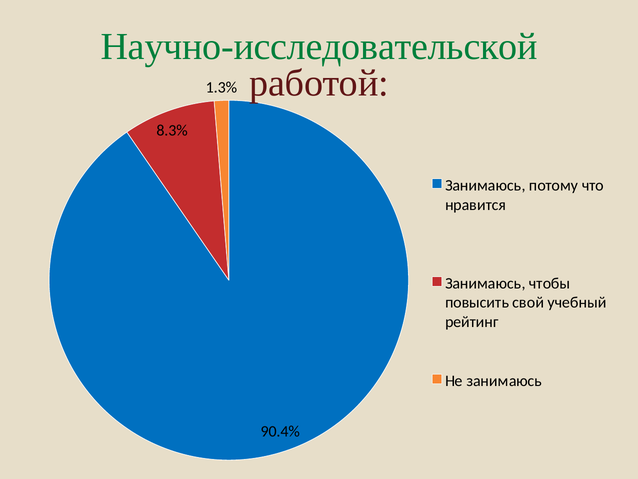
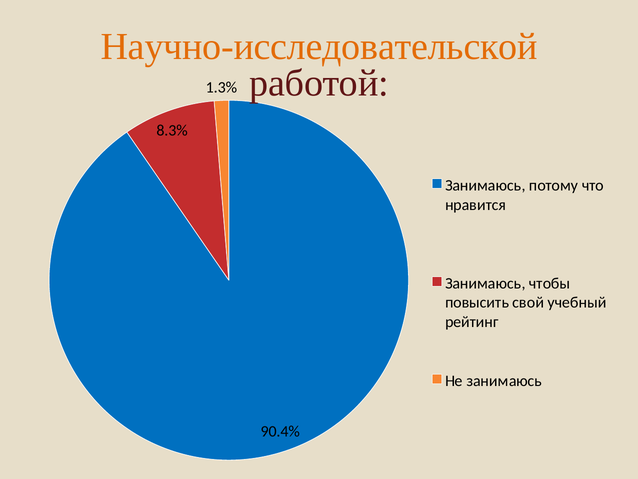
Научно-исследовательской colour: green -> orange
